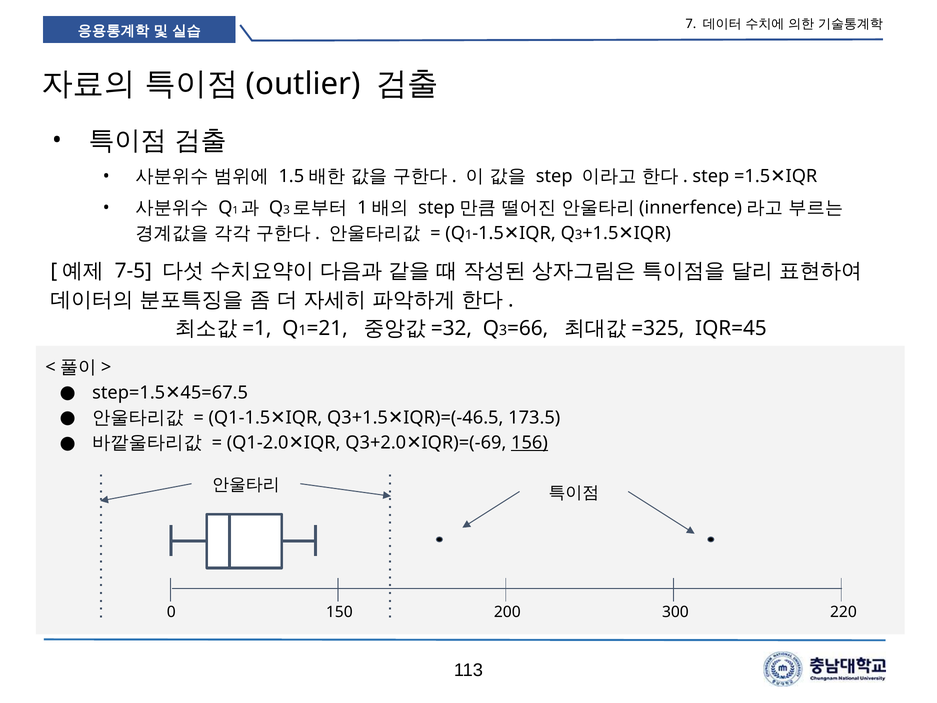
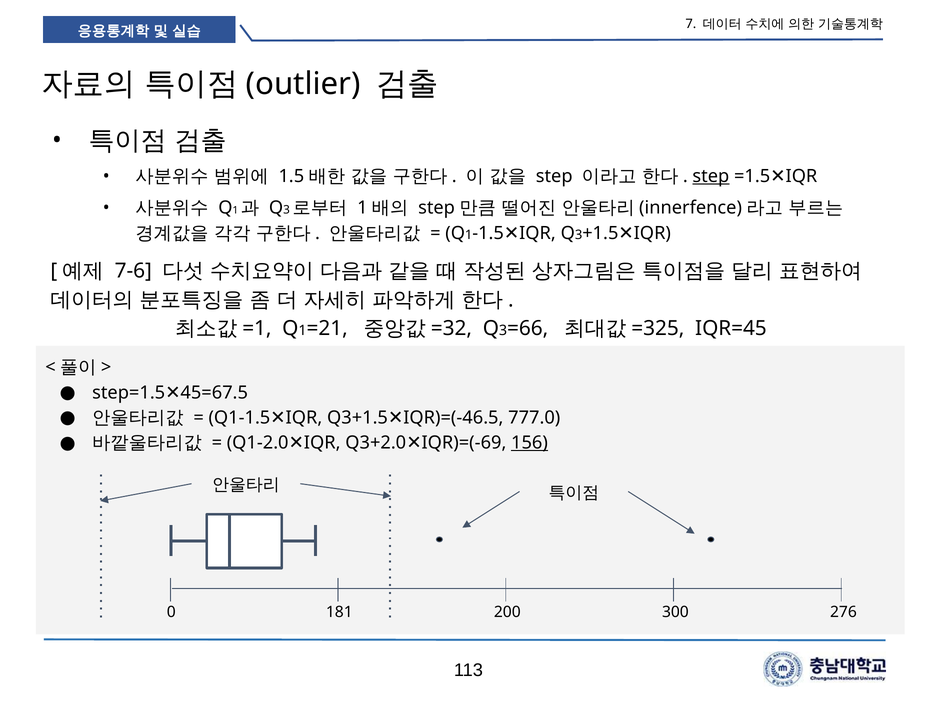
step at (711, 176) underline: none -> present
7-5: 7-5 -> 7-6
173.5: 173.5 -> 777.0
150: 150 -> 181
220: 220 -> 276
